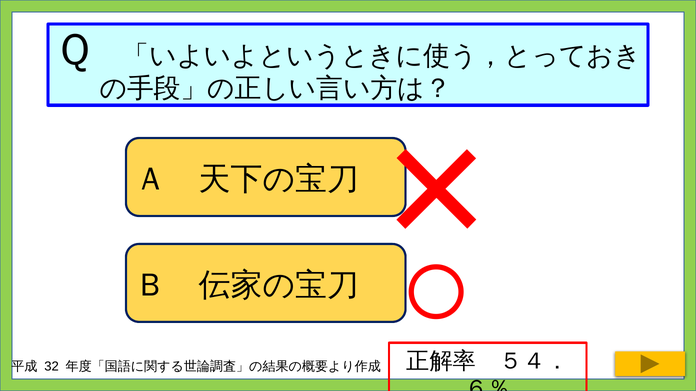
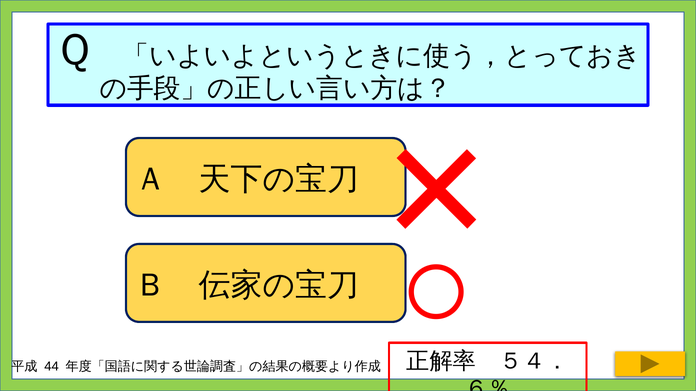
32: 32 -> 44
